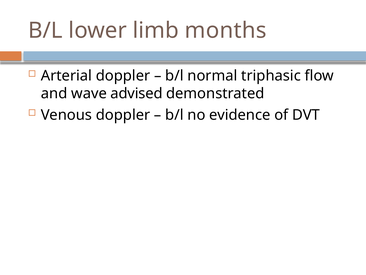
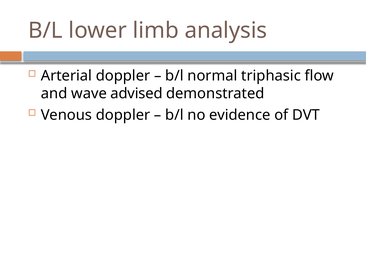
months: months -> analysis
